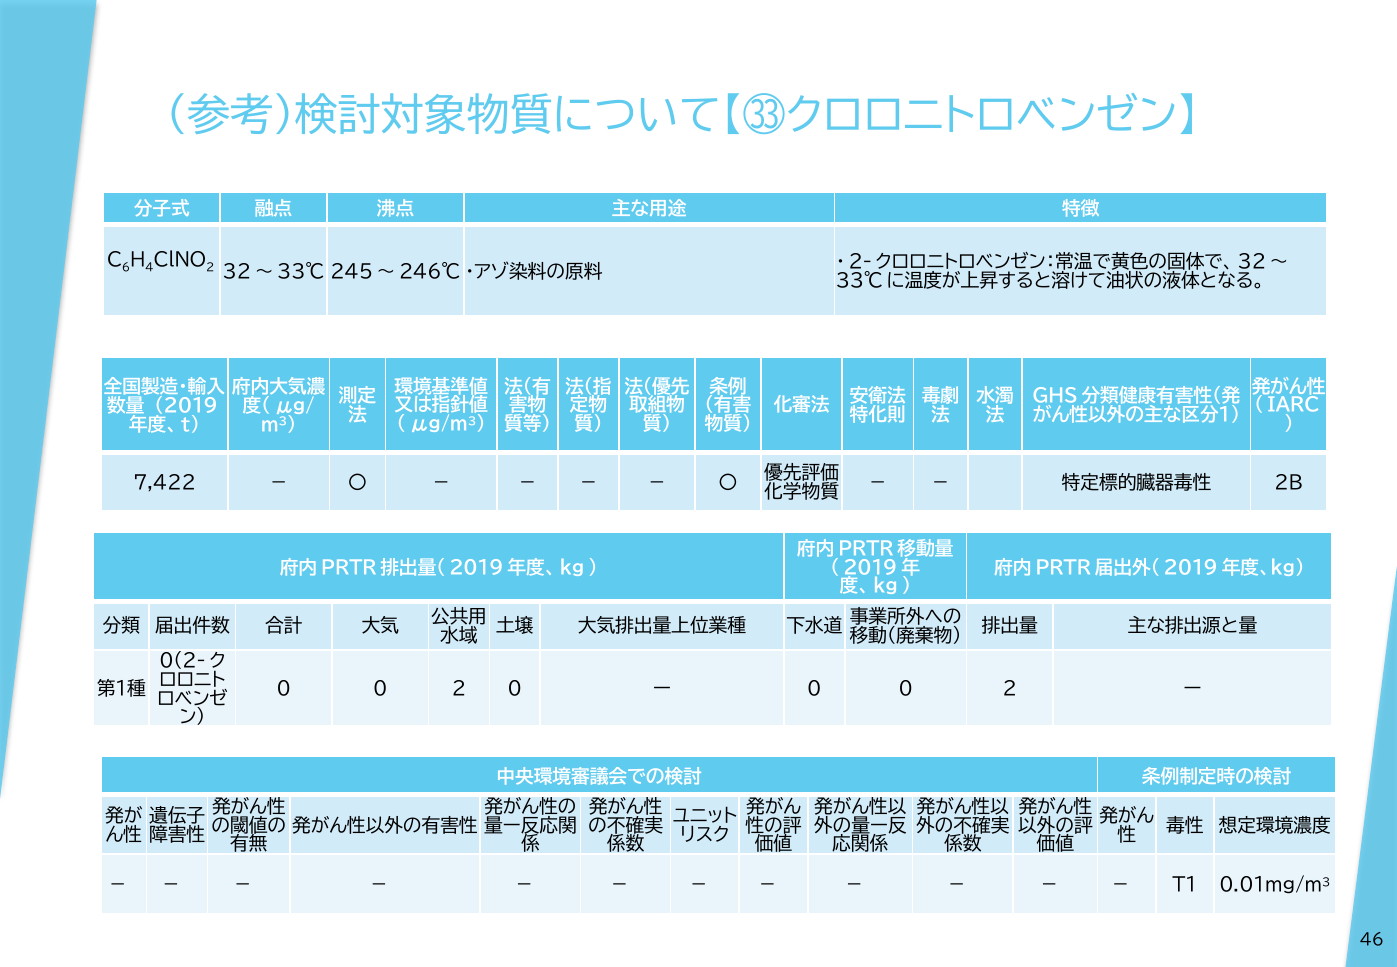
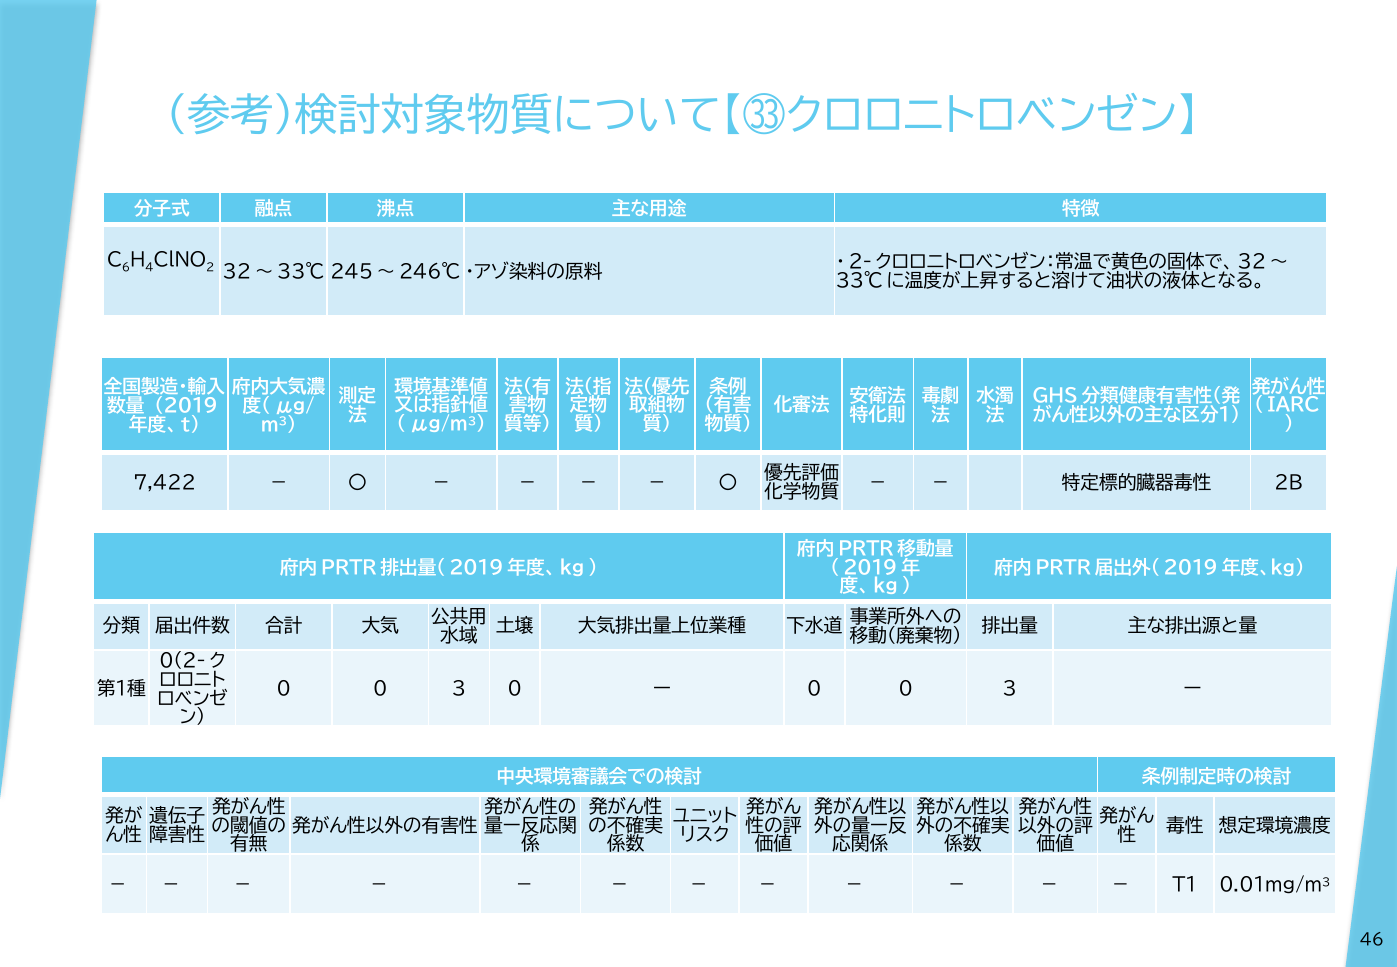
2 at (459, 690): 2 -> 3
2 at (1010, 690): 2 -> 3
